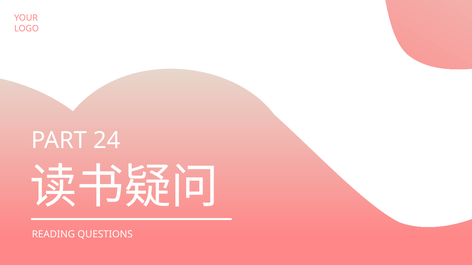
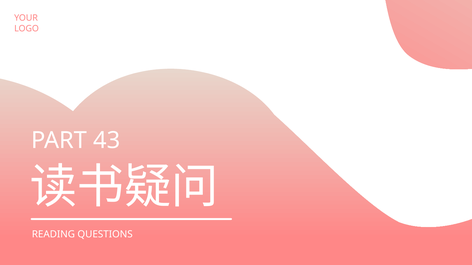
24: 24 -> 43
